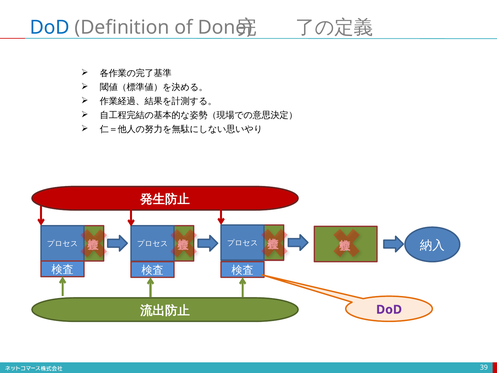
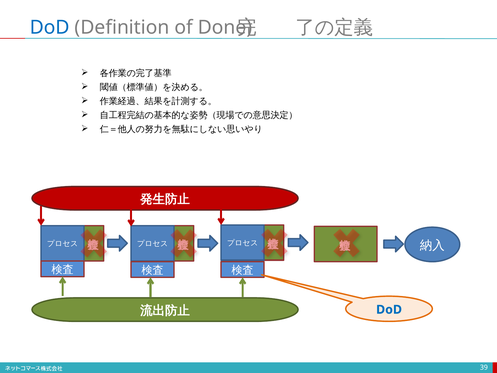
DoD at (389, 309) colour: purple -> blue
